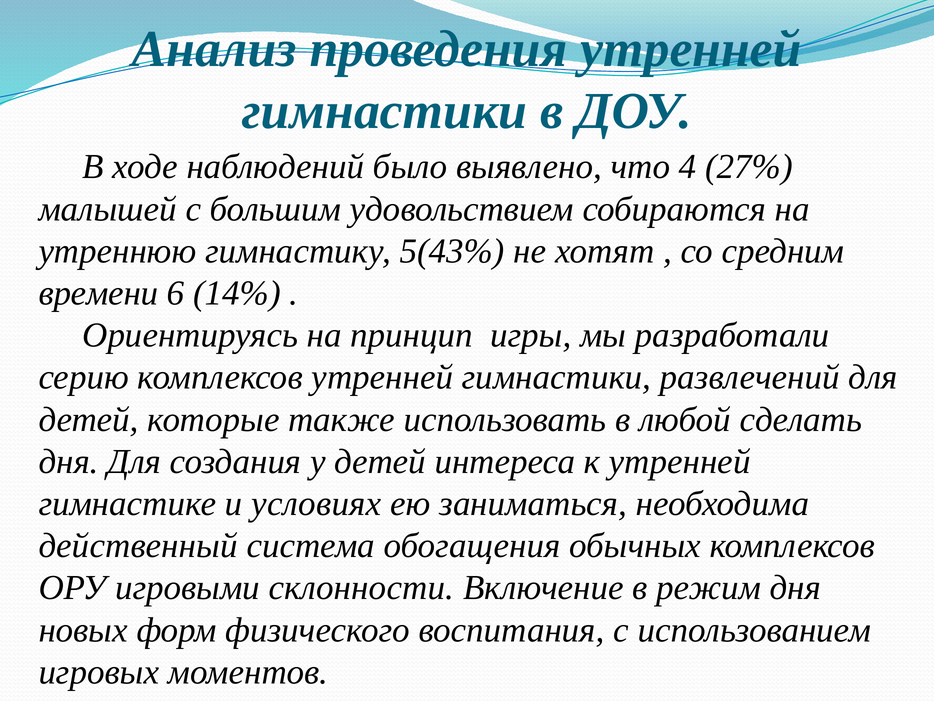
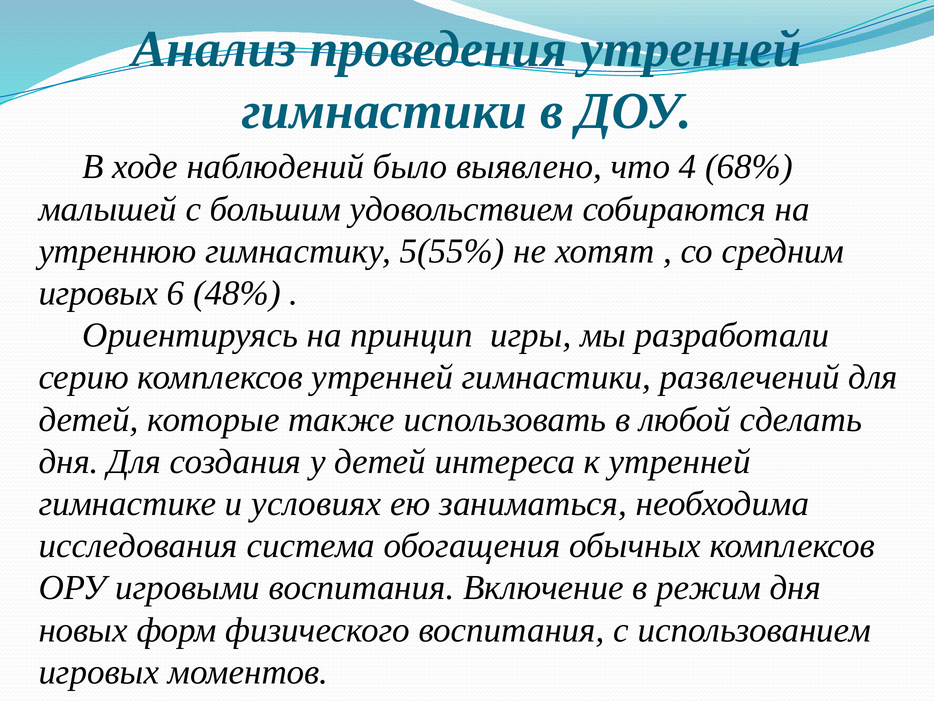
27%: 27% -> 68%
5(43%: 5(43% -> 5(55%
времени at (98, 293): времени -> игровых
14%: 14% -> 48%
действенный: действенный -> исследования
игровыми склонности: склонности -> воспитания
